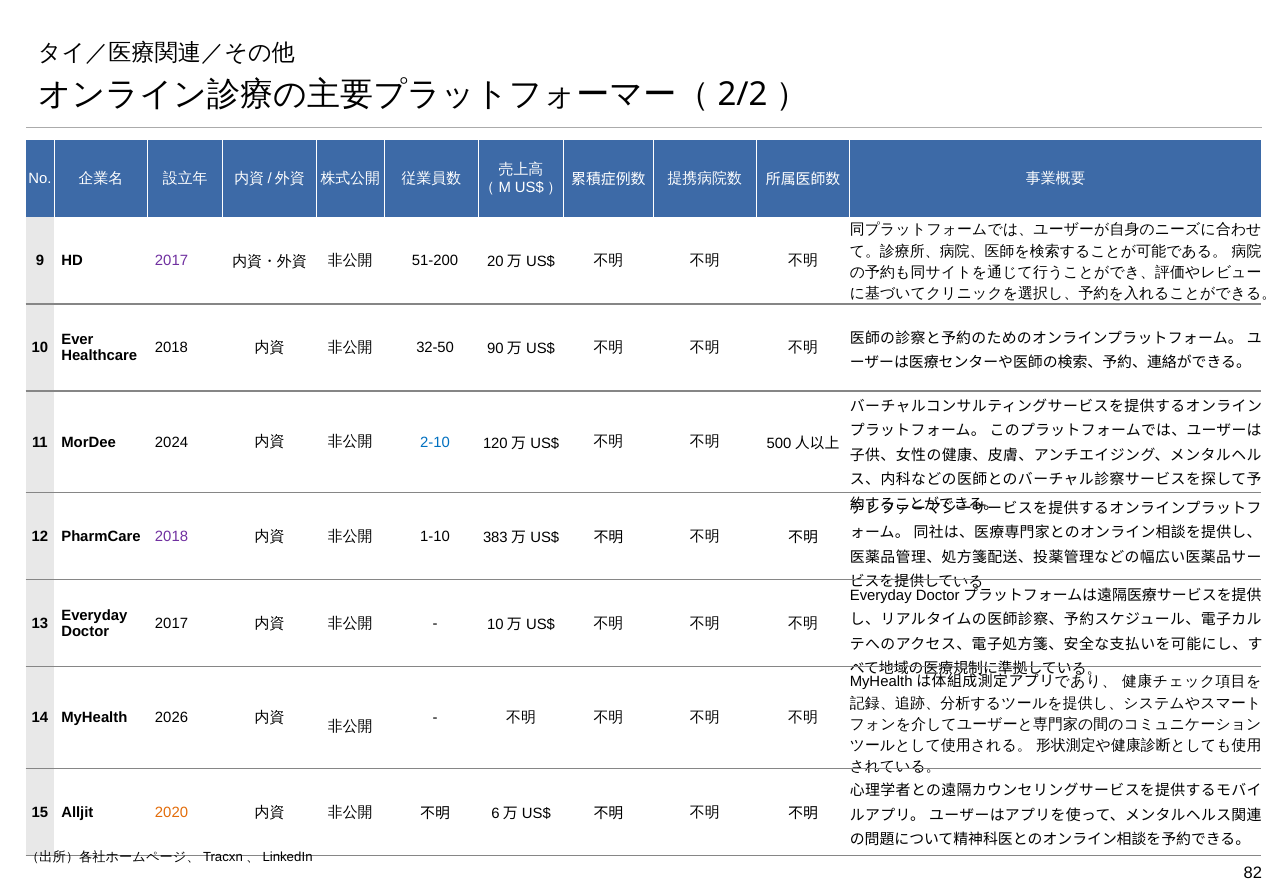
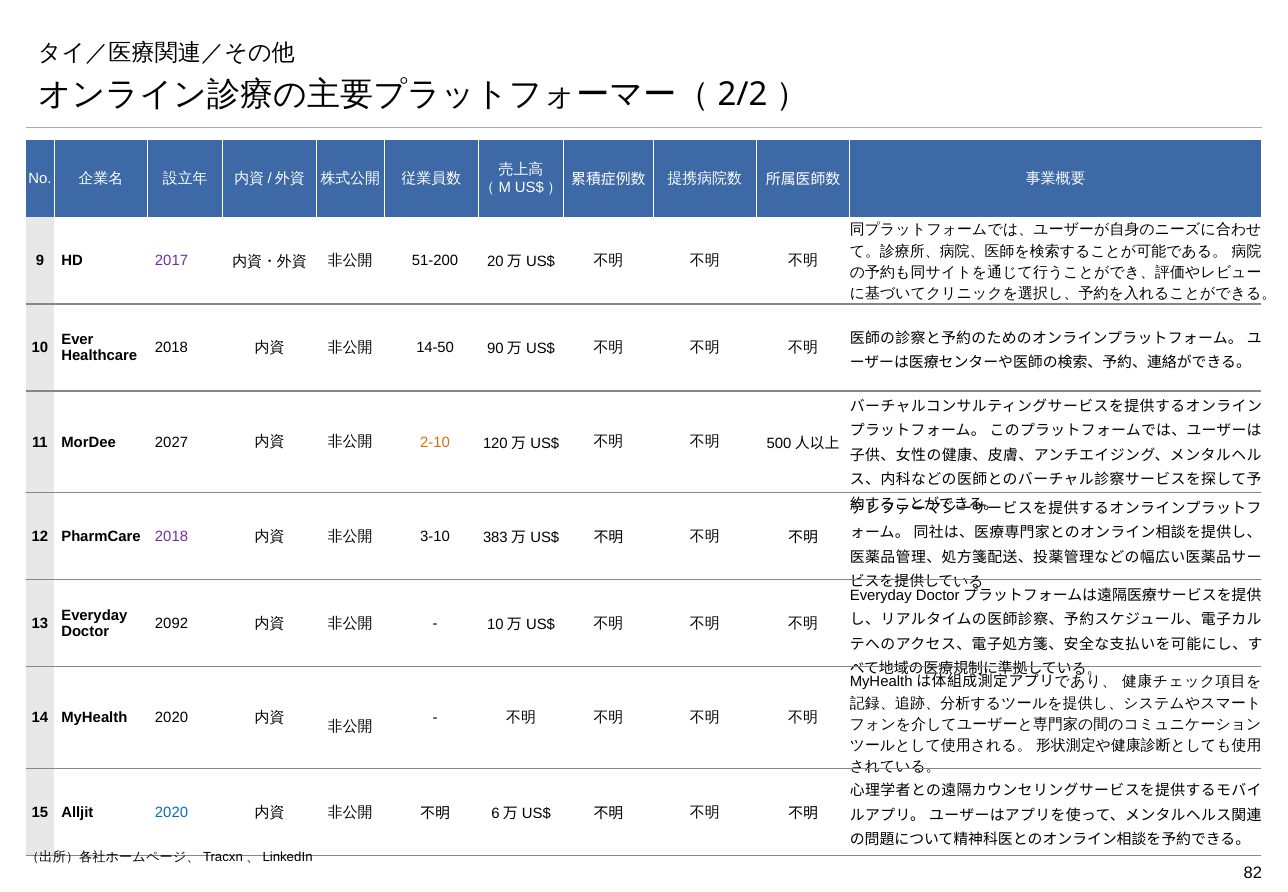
32-50: 32-50 -> 14-50
2024: 2024 -> 2027
2-10 colour: blue -> orange
1-10: 1-10 -> 3-10
2017 at (172, 623): 2017 -> 2092
MyHealth 2026: 2026 -> 2020
2020 at (172, 812) colour: orange -> blue
